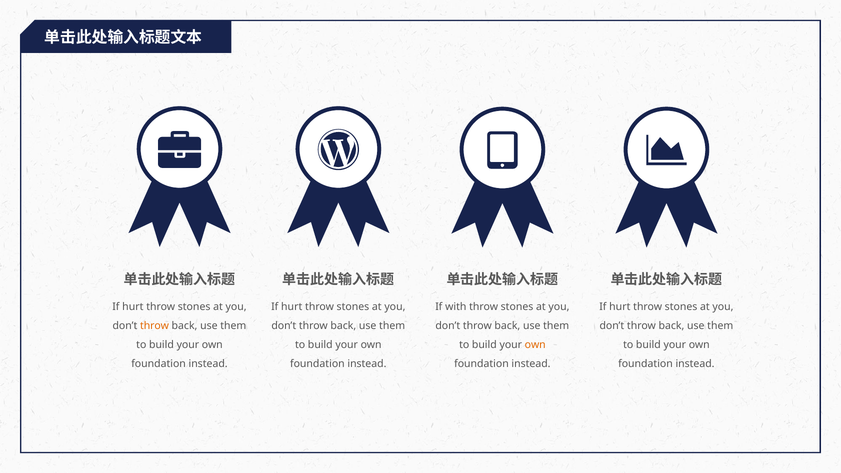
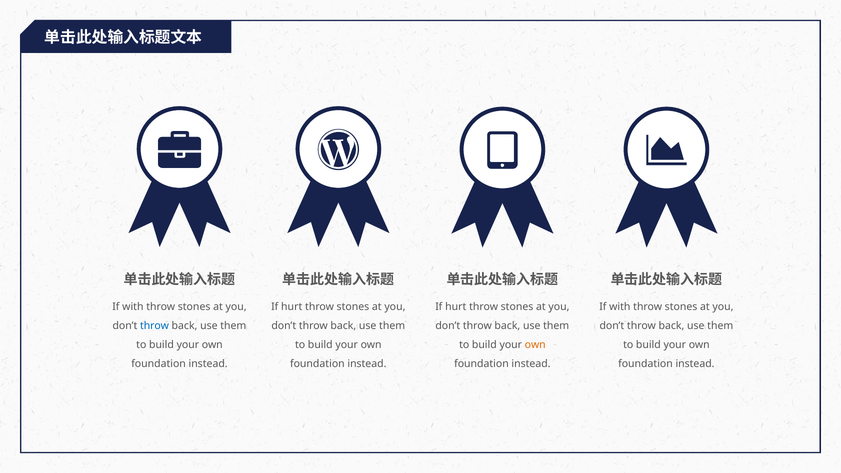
hurt at (133, 307): hurt -> with
with at (456, 307): with -> hurt
hurt at (620, 307): hurt -> with
throw at (155, 326) colour: orange -> blue
